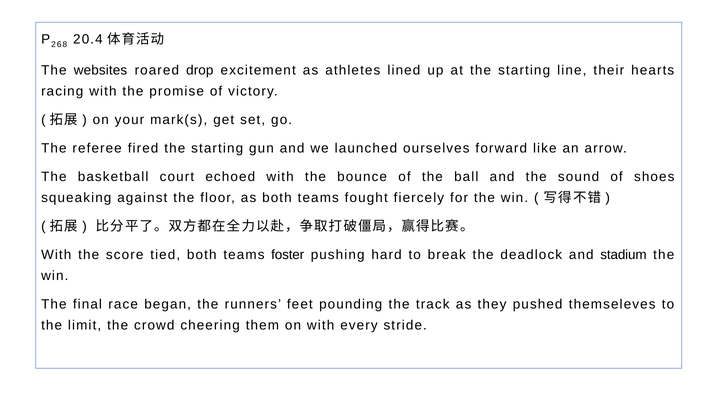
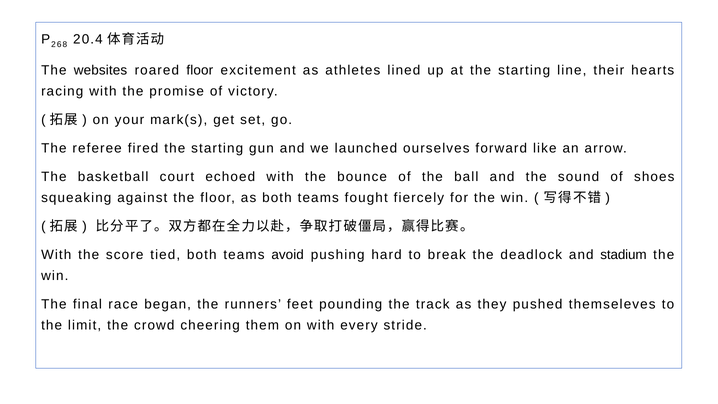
roared drop: drop -> floor
foster: foster -> avoid
